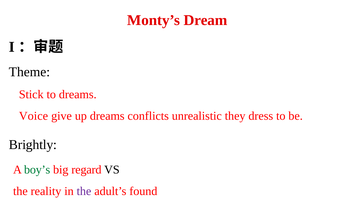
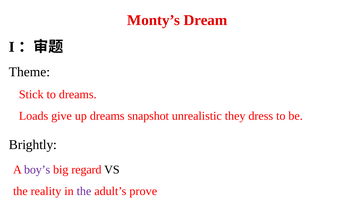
Voice: Voice -> Loads
conflicts: conflicts -> snapshot
boy’s colour: green -> purple
found: found -> prove
